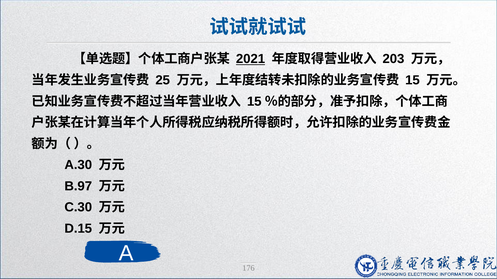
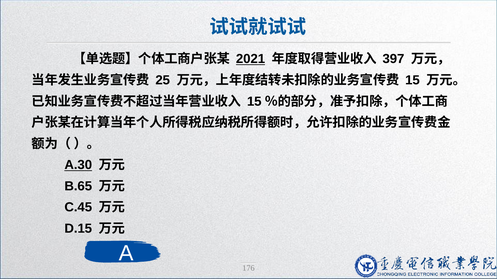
203: 203 -> 397
A.30 underline: none -> present
B.97: B.97 -> B.65
C.30: C.30 -> C.45
